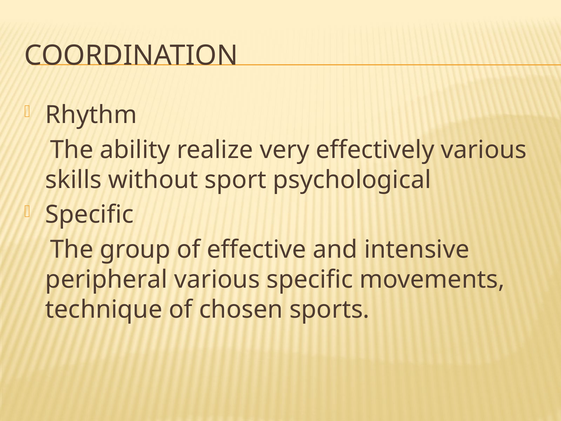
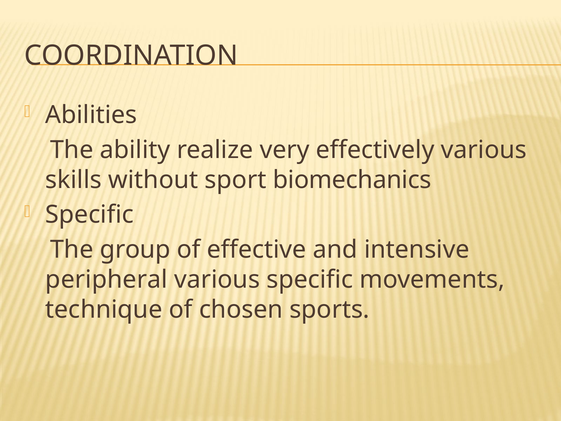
Rhythm: Rhythm -> Abilities
psychological: psychological -> biomechanics
